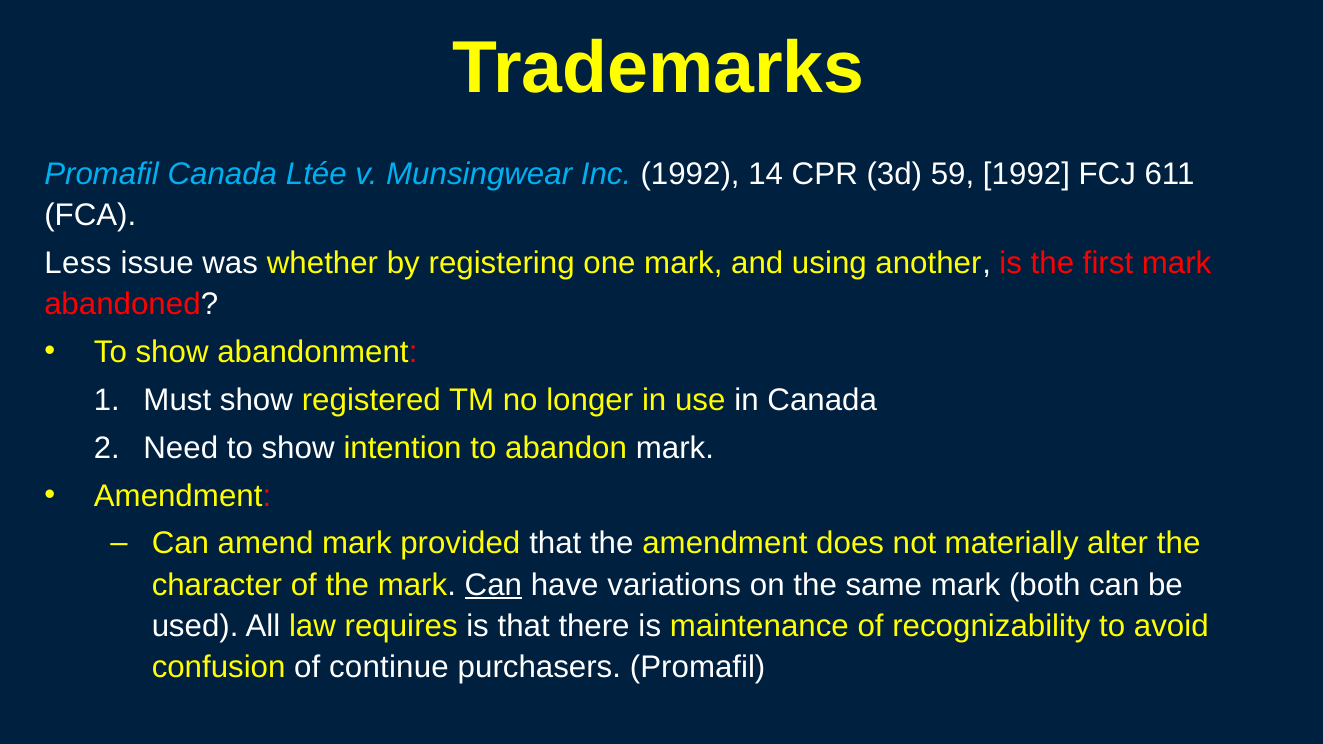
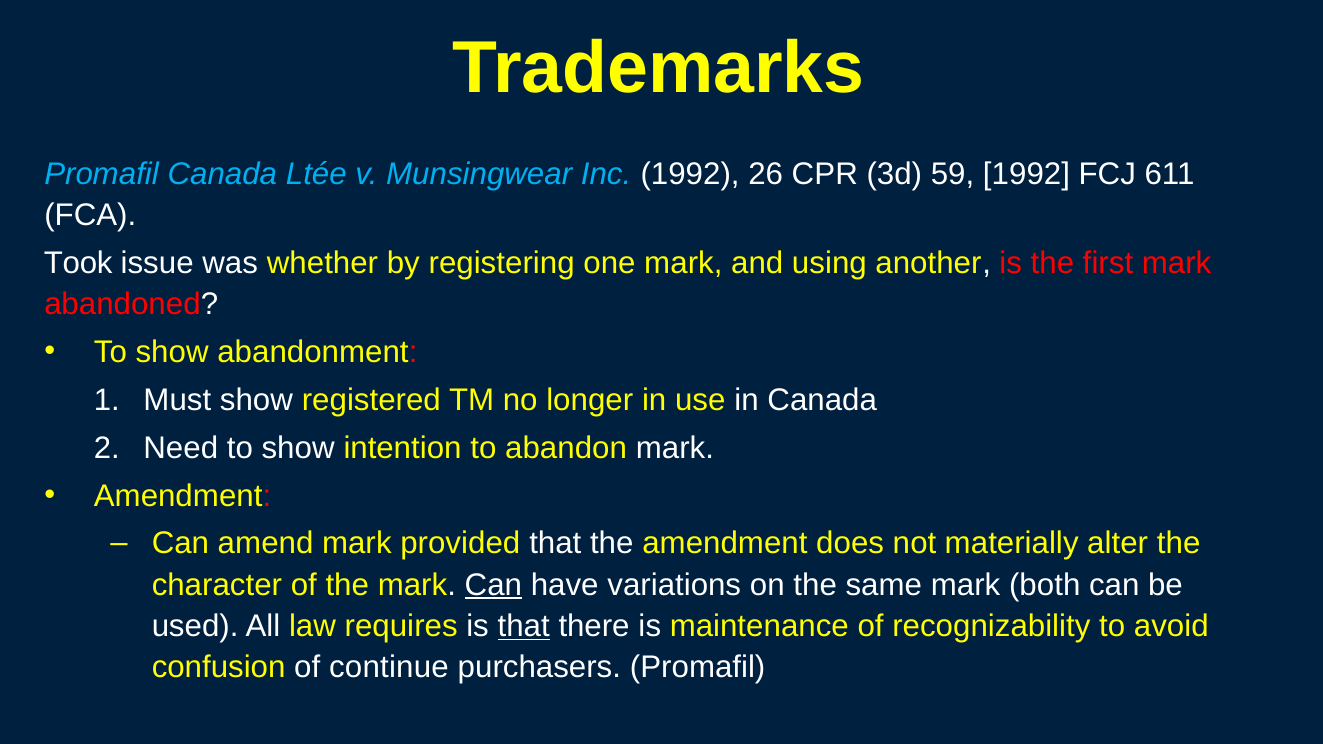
14: 14 -> 26
Less: Less -> Took
that at (524, 626) underline: none -> present
